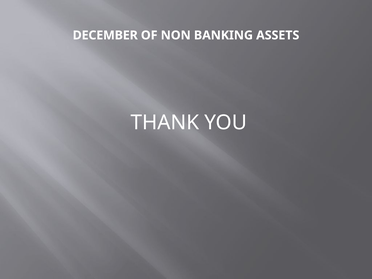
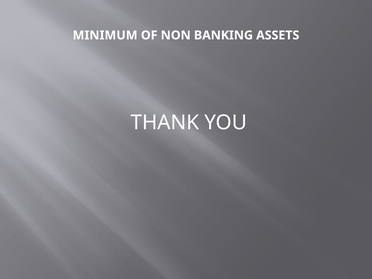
DECEMBER: DECEMBER -> MINIMUM
